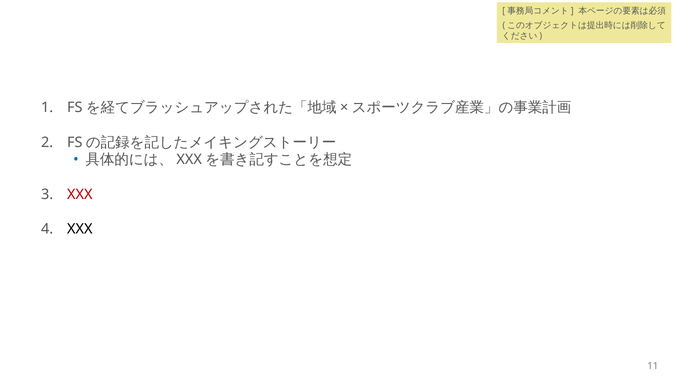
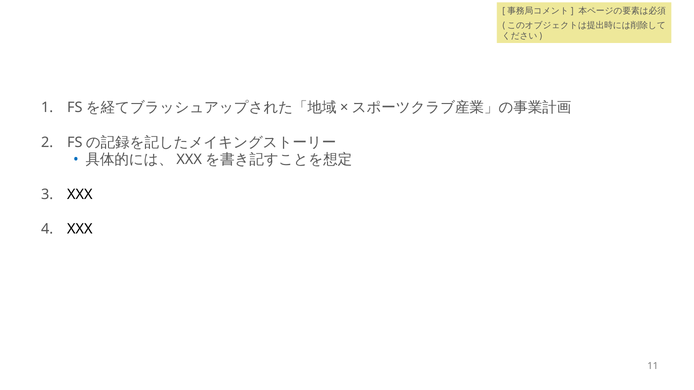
XXX at (80, 195) colour: red -> black
